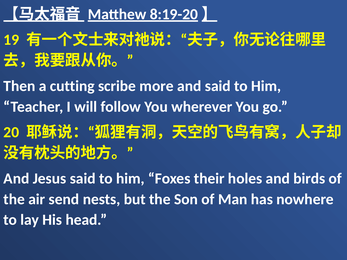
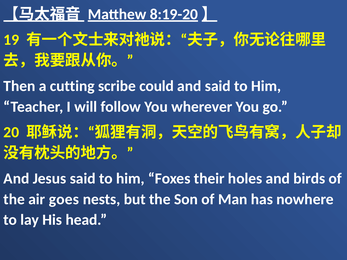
more: more -> could
send: send -> goes
